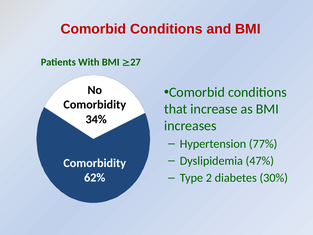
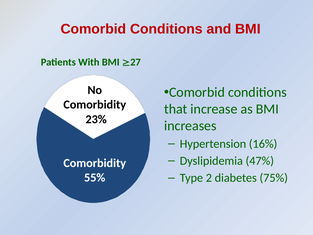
34%: 34% -> 23%
77%: 77% -> 16%
30%: 30% -> 75%
62%: 62% -> 55%
